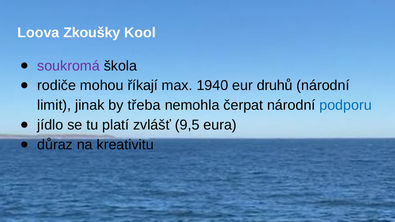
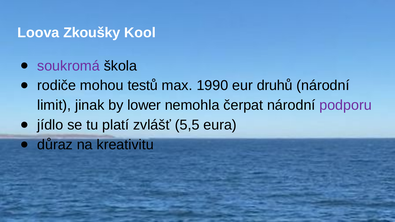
říkají: říkají -> testů
1940: 1940 -> 1990
třeba: třeba -> lower
podporu colour: blue -> purple
9,5: 9,5 -> 5,5
